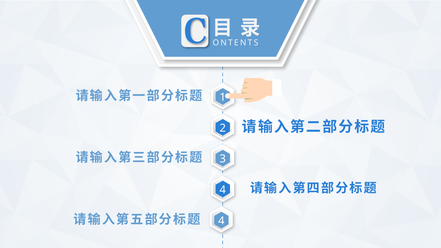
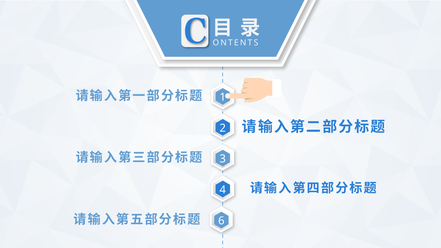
4 at (221, 221): 4 -> 6
